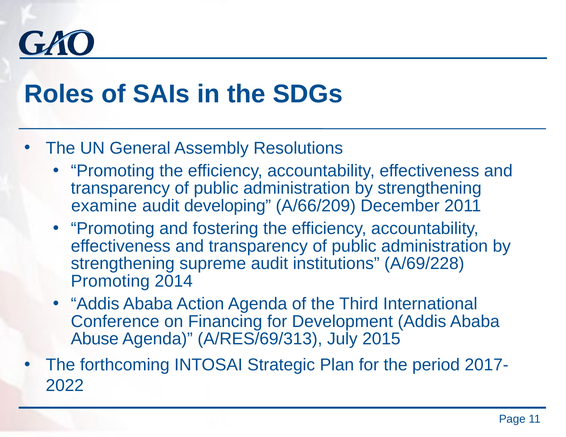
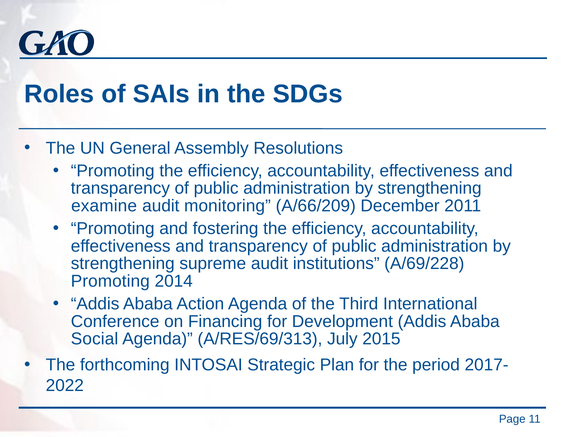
developing: developing -> monitoring
Abuse: Abuse -> Social
